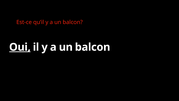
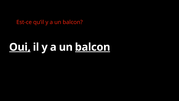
balcon at (93, 47) underline: none -> present
